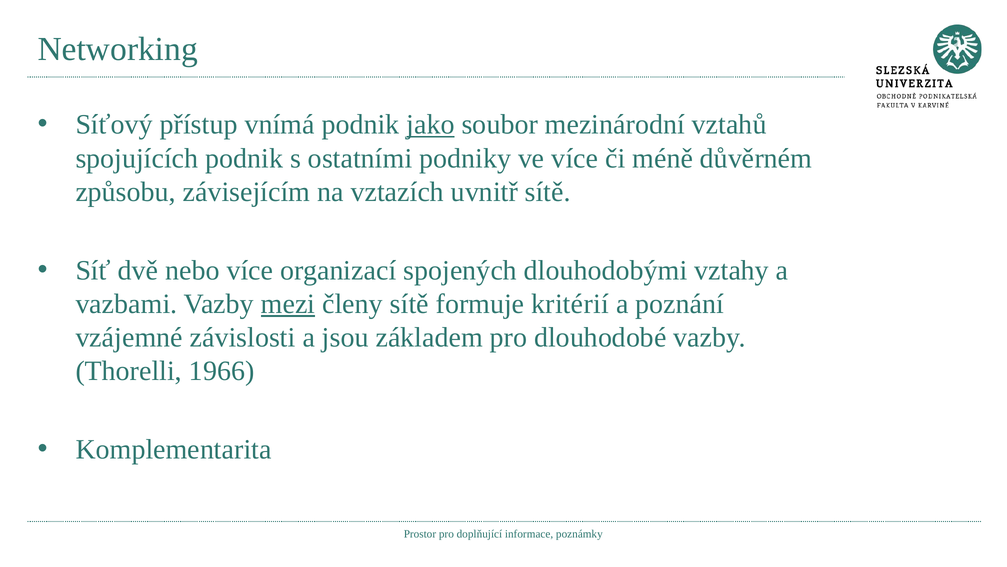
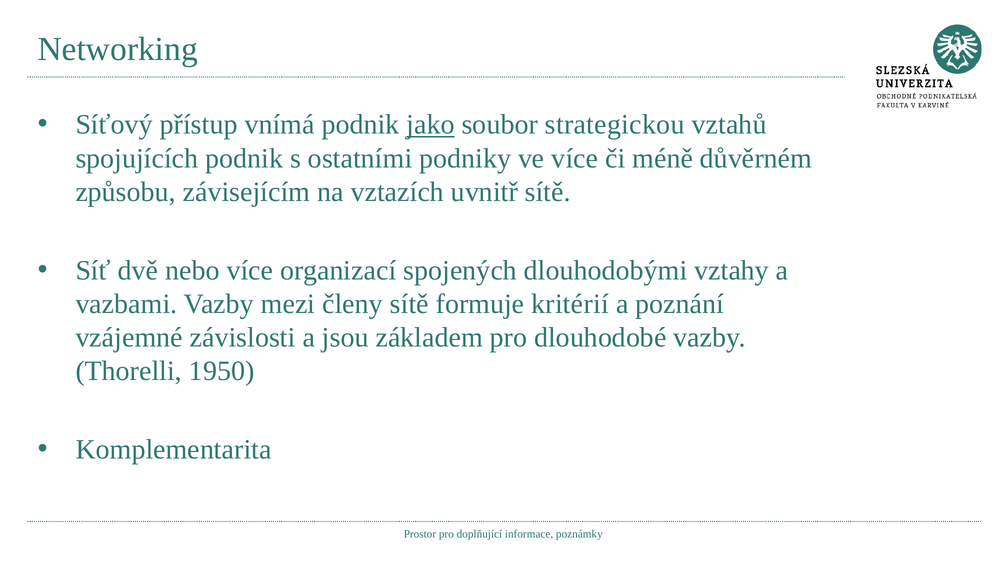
mezinárodní: mezinárodní -> strategickou
mezi underline: present -> none
1966: 1966 -> 1950
